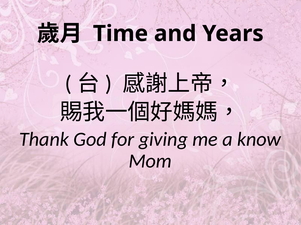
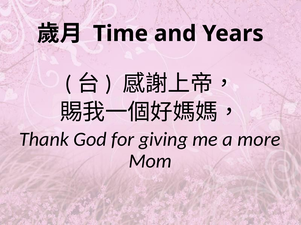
know: know -> more
